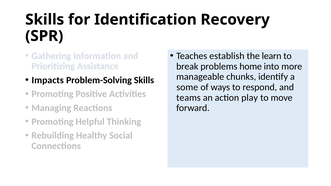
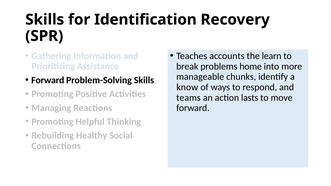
establish: establish -> accounts
Impacts at (48, 80): Impacts -> Forward
some: some -> know
play: play -> lasts
